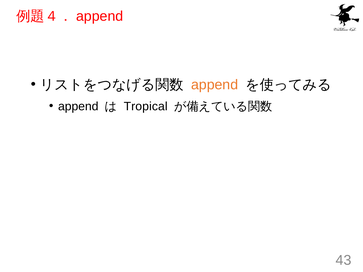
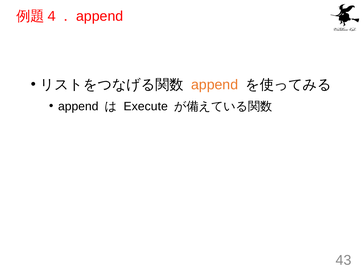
Tropical: Tropical -> Execute
